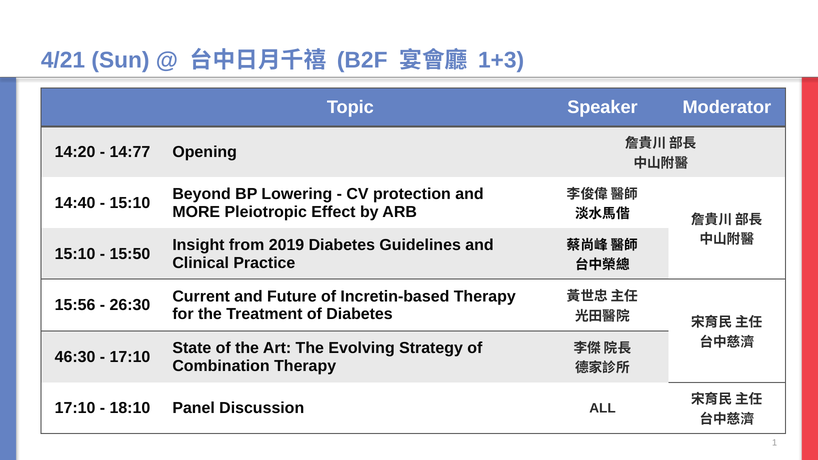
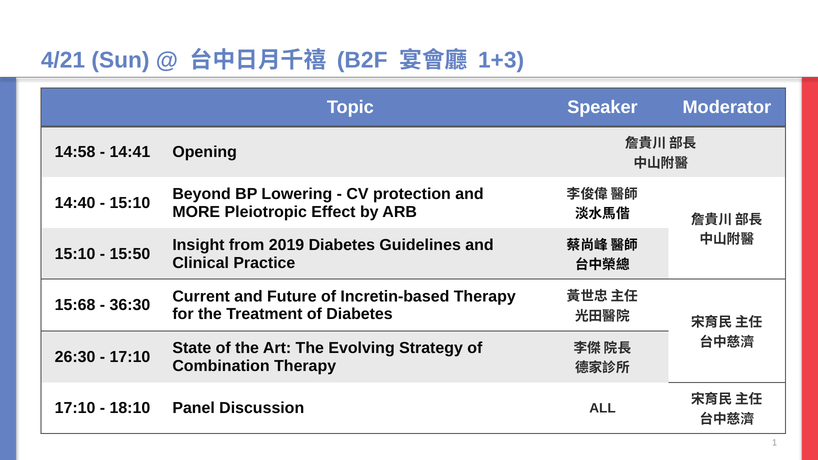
14:20: 14:20 -> 14:58
14:77: 14:77 -> 14:41
15:56: 15:56 -> 15:68
26:30: 26:30 -> 36:30
46:30: 46:30 -> 26:30
